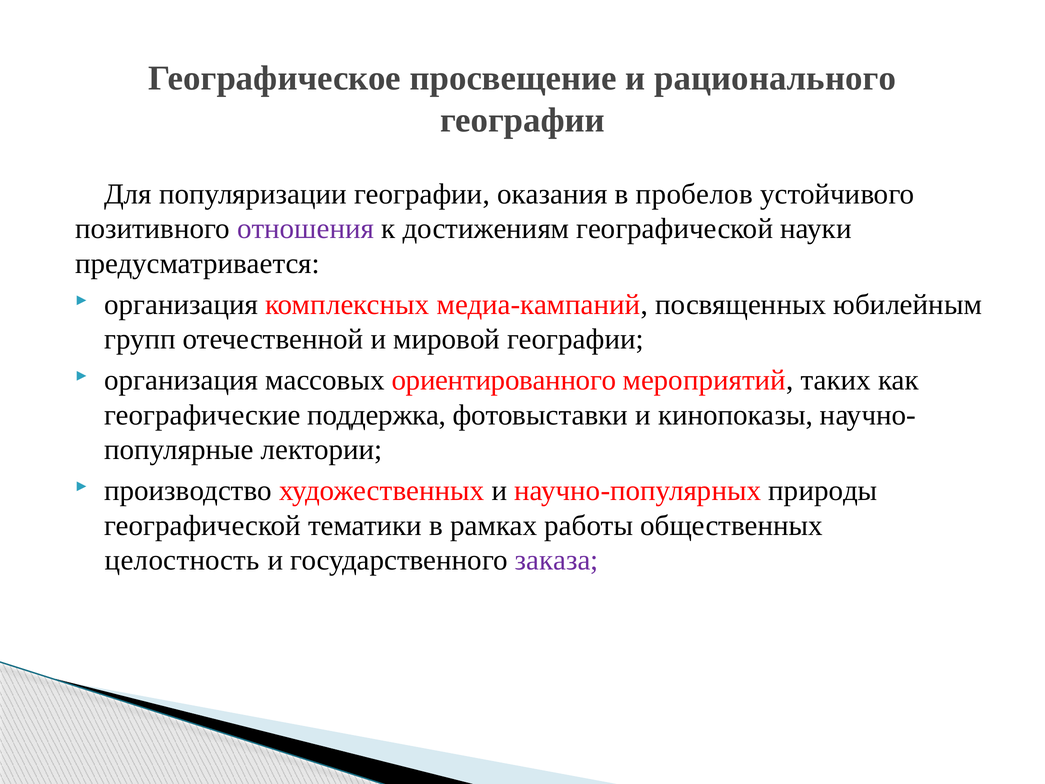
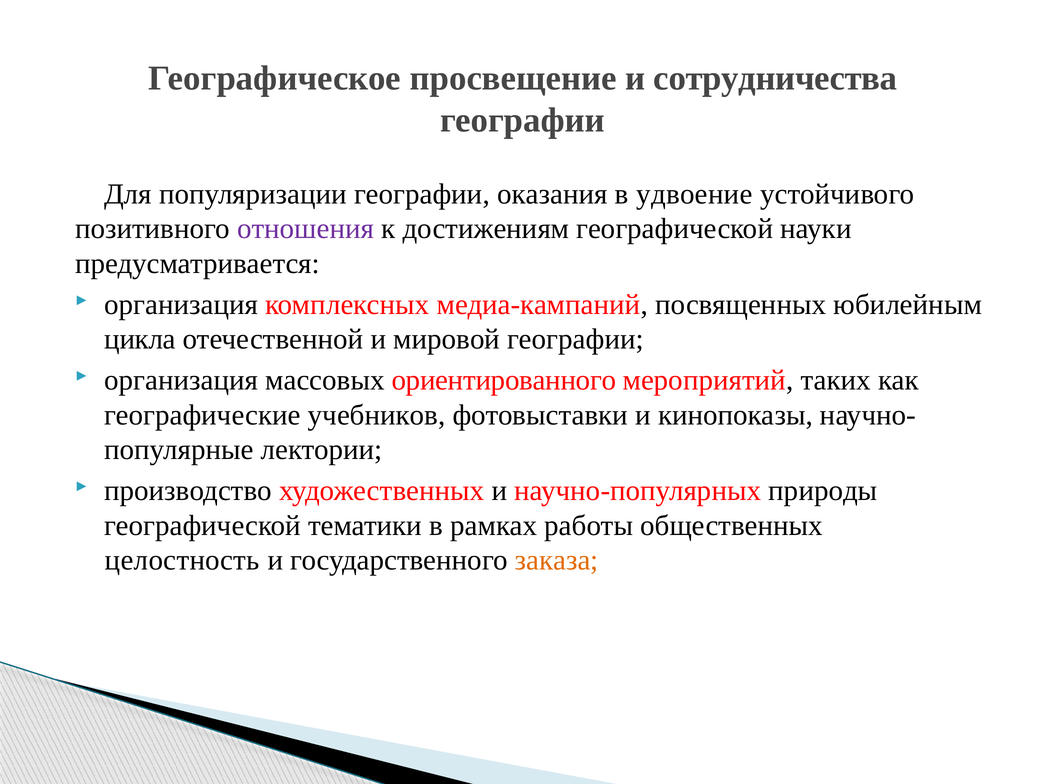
рационального: рационального -> сотрудничества
пробелов: пробелов -> удвоение
групп: групп -> цикла
поддержка: поддержка -> учебников
заказа colour: purple -> orange
